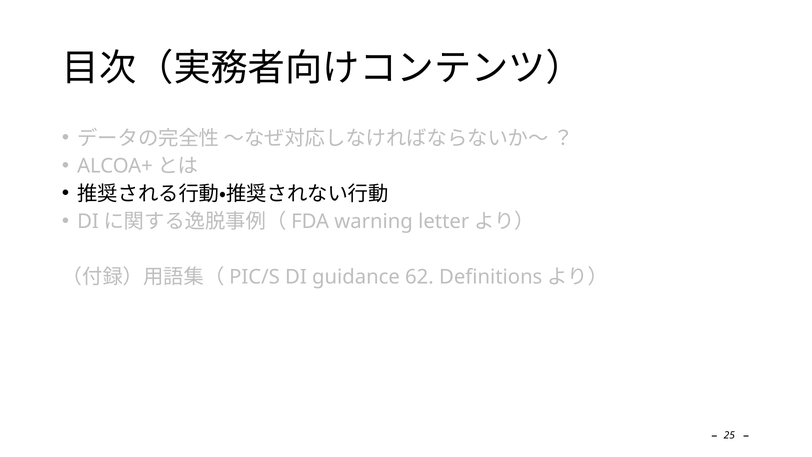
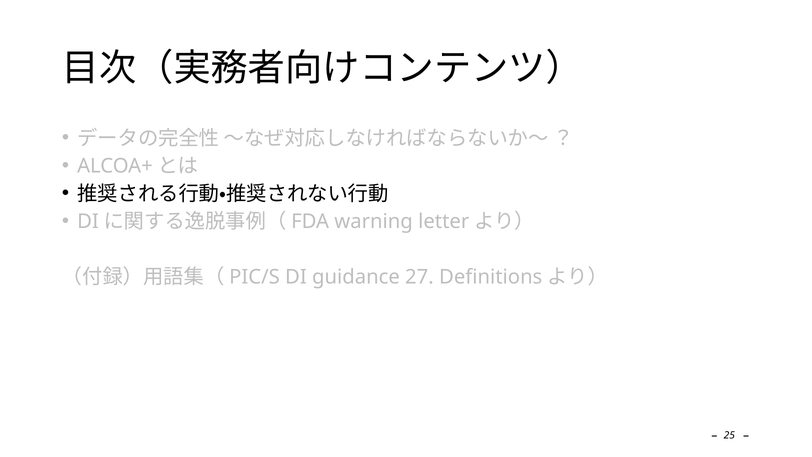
62: 62 -> 27
